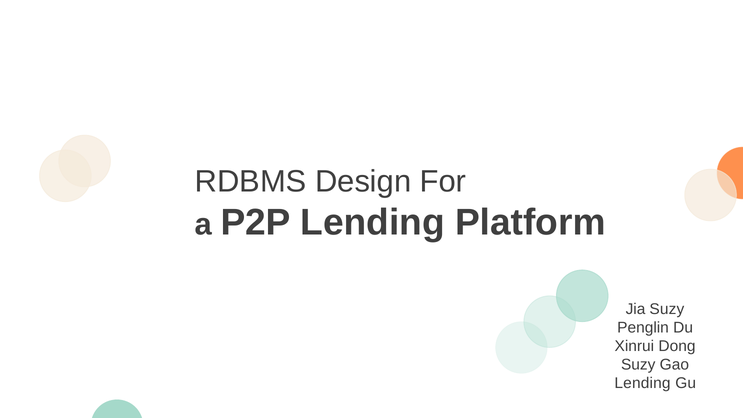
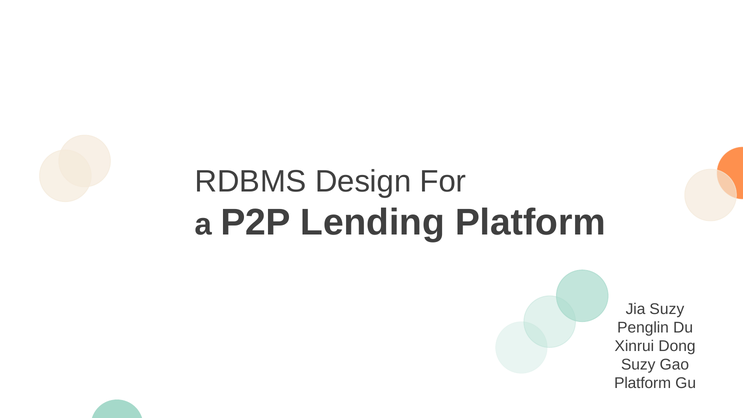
Lending at (642, 383): Lending -> Platform
